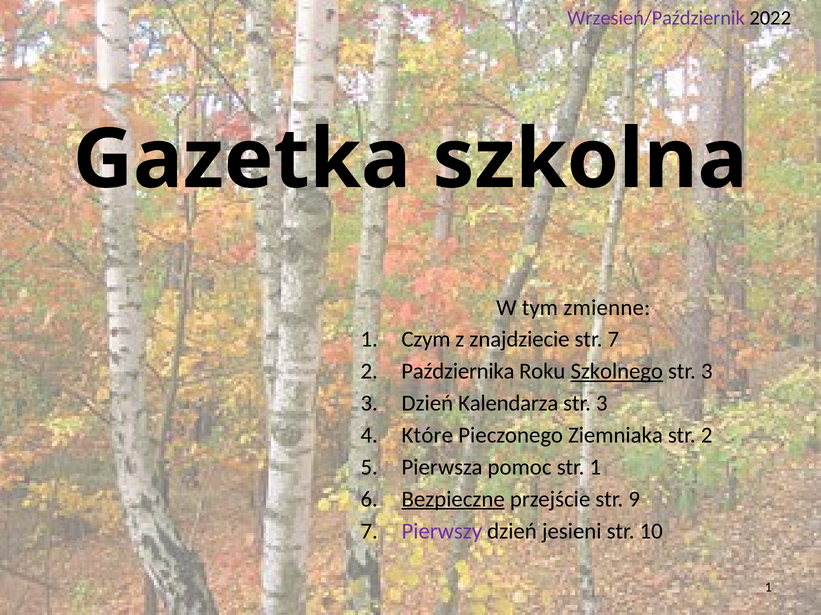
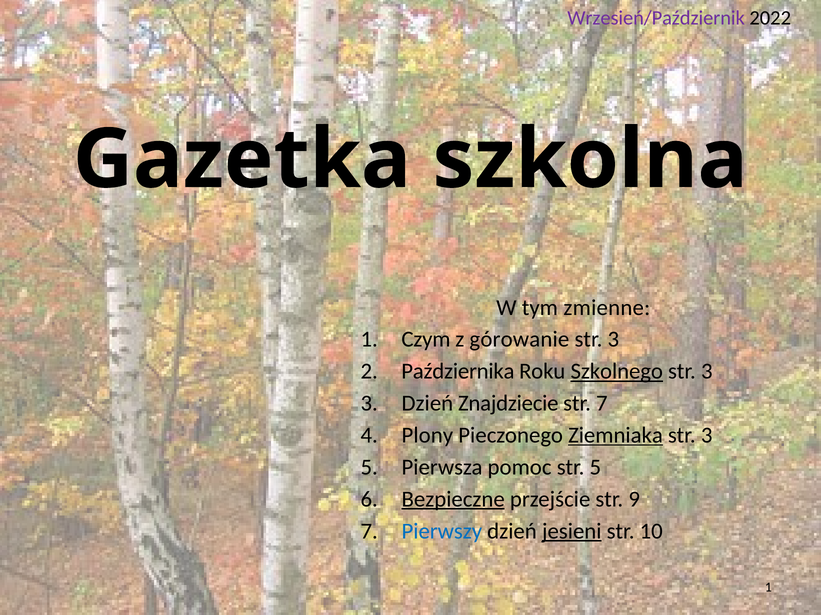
znajdziecie: znajdziecie -> górowanie
7 at (613, 340): 7 -> 3
Kalendarza: Kalendarza -> Znajdziecie
3 at (602, 404): 3 -> 7
Które: Które -> Plony
Ziemniaka underline: none -> present
2 at (707, 436): 2 -> 3
str 1: 1 -> 5
Pierwszy colour: purple -> blue
jesieni underline: none -> present
